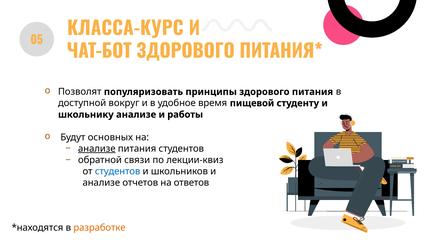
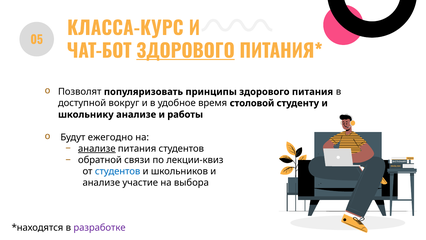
ЗДОРОВОГО at (186, 51) underline: none -> present
пищевой: пищевой -> столовой
основных: основных -> ежегодно
отчетов: отчетов -> участие
ответов: ответов -> выбора
разработке colour: orange -> purple
